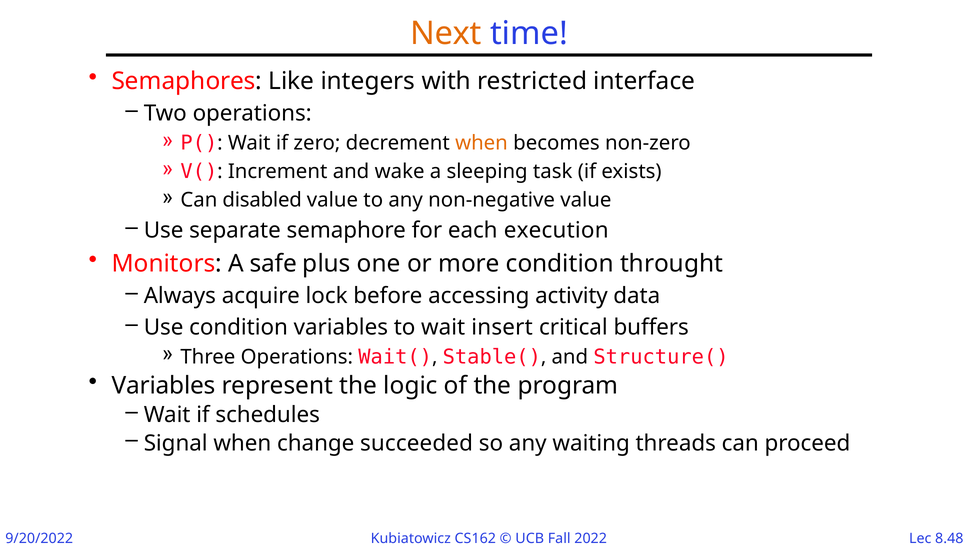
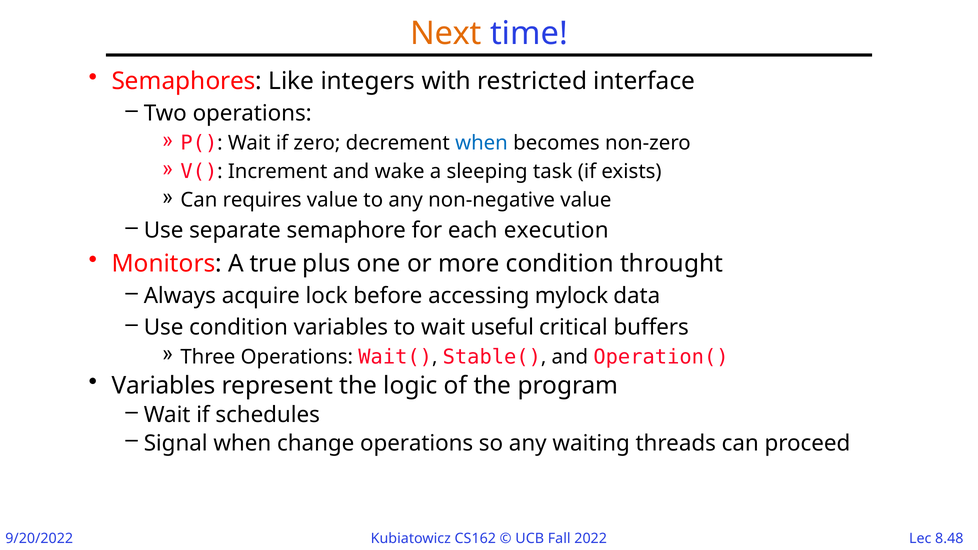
when at (481, 143) colour: orange -> blue
disabled: disabled -> requires
safe: safe -> true
activity: activity -> mylock
insert: insert -> useful
Structure(: Structure( -> Operation(
change succeeded: succeeded -> operations
